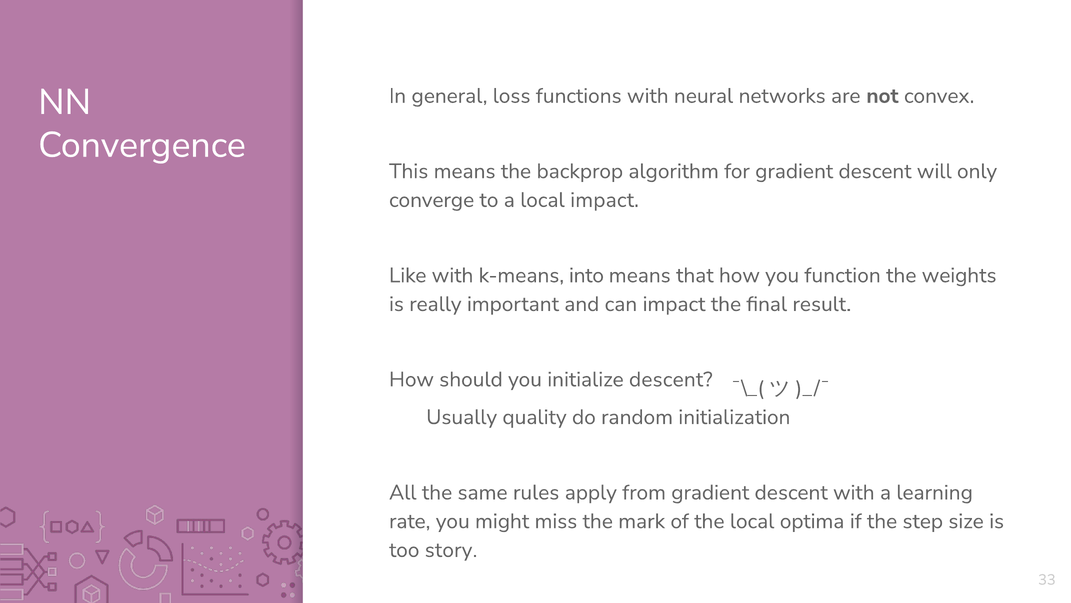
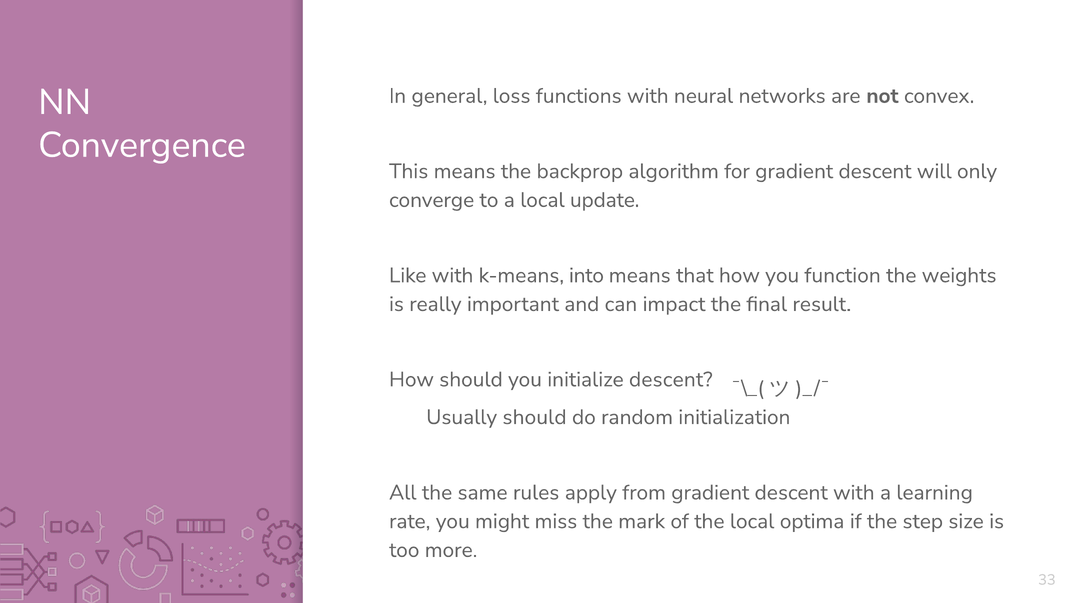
local impact: impact -> update
Usually quality: quality -> should
story: story -> more
